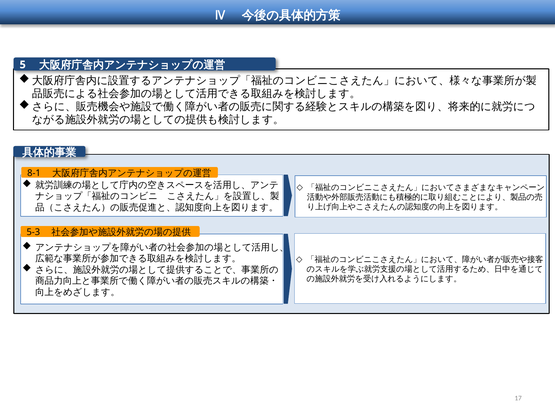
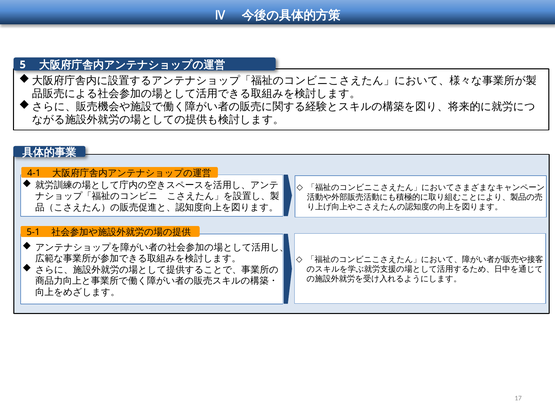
8-1: 8-1 -> 4-1
5-3: 5-3 -> 5-1
